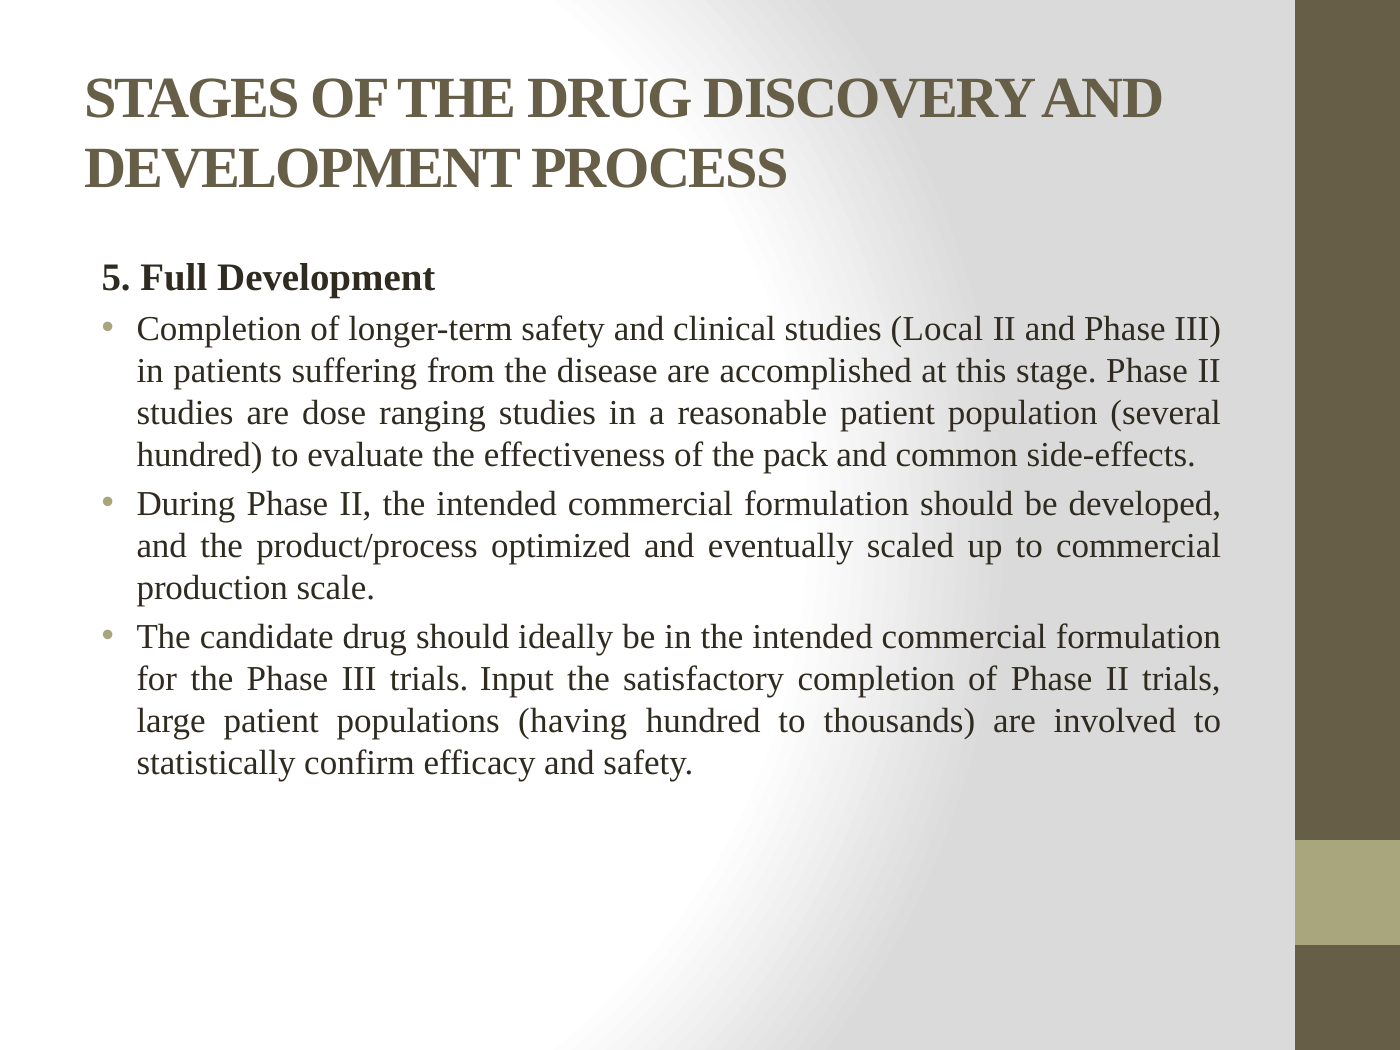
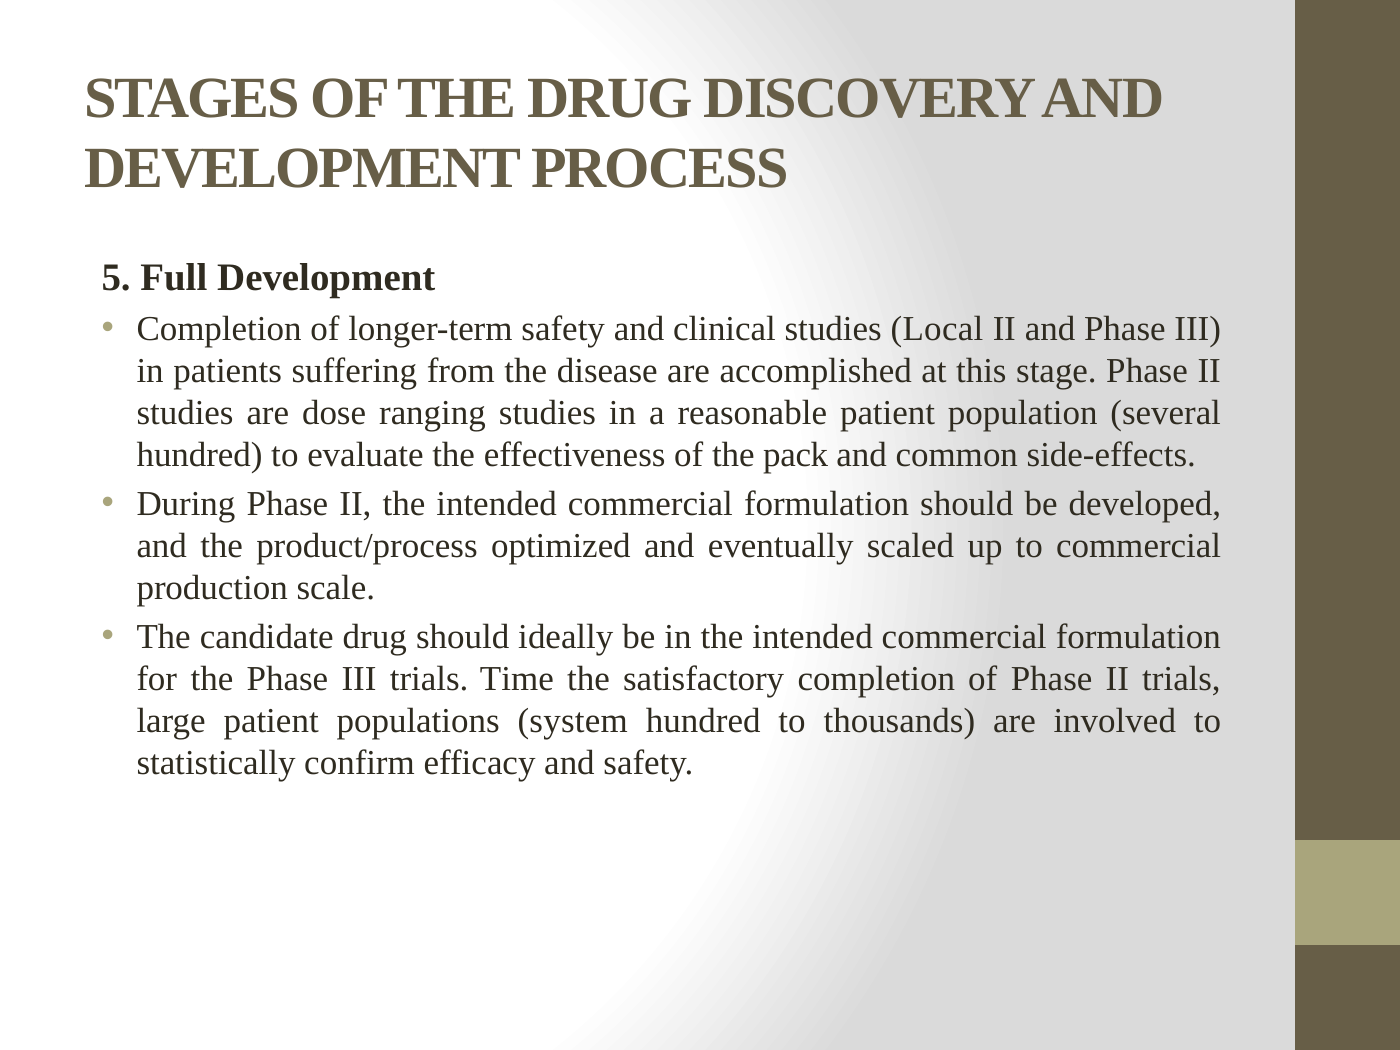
Input: Input -> Time
having: having -> system
